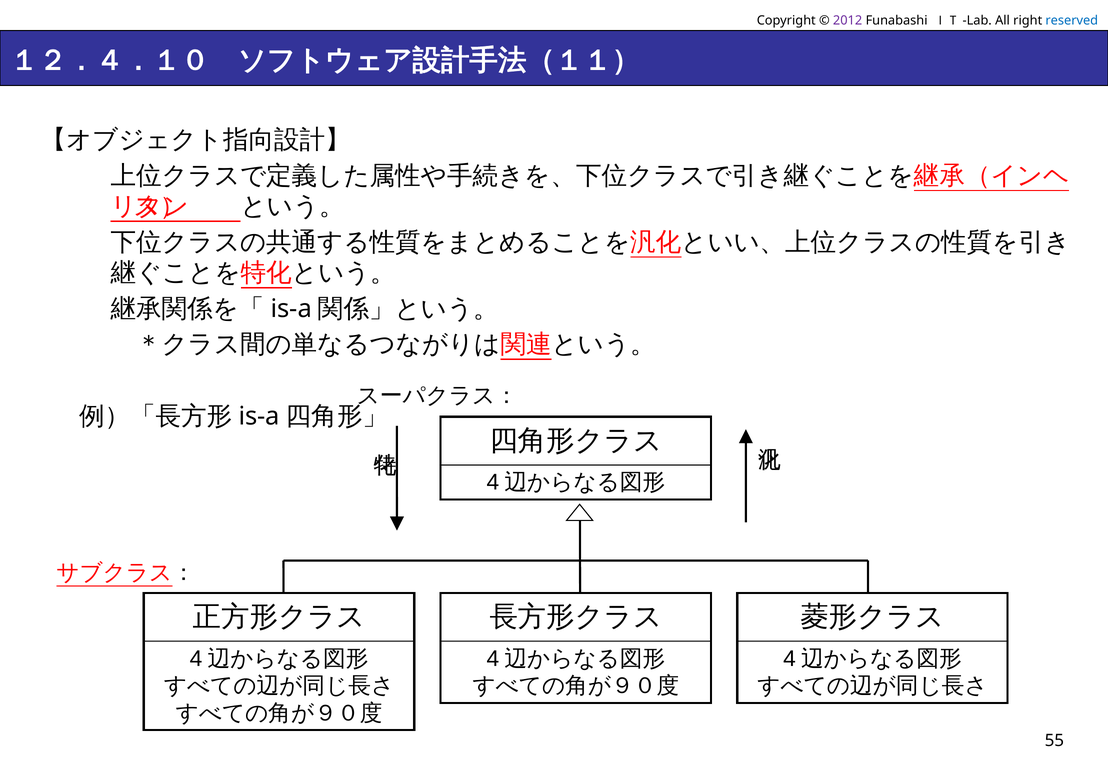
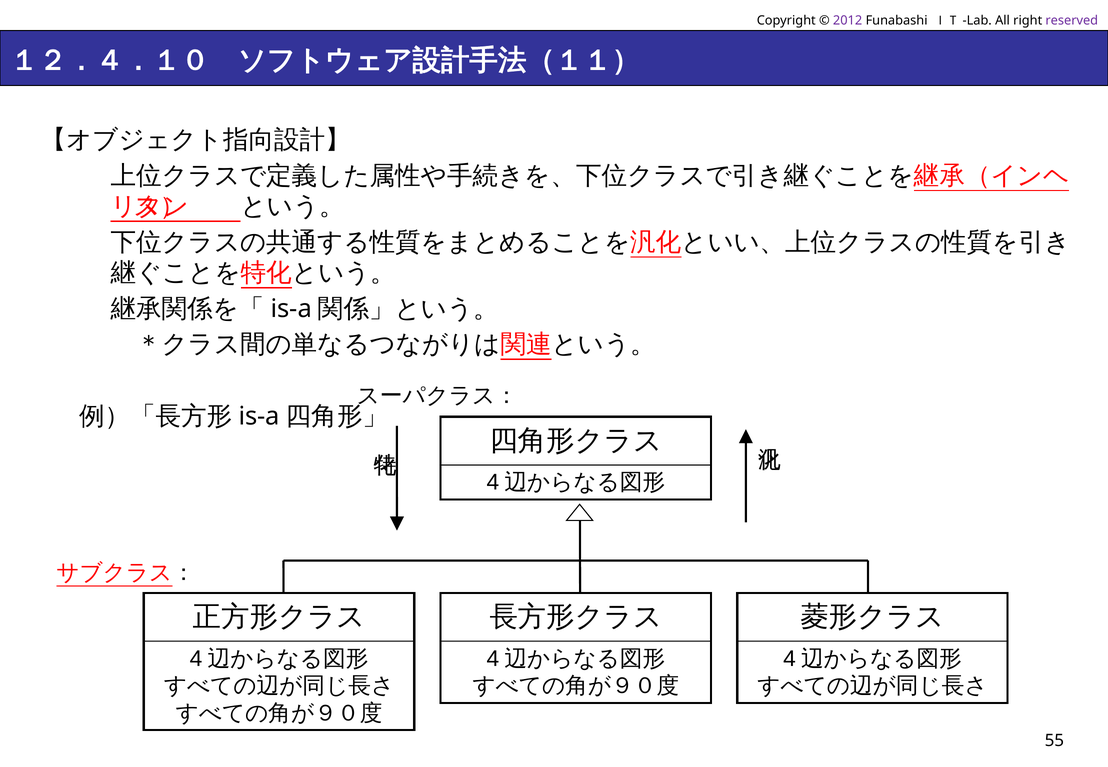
reserved colour: blue -> purple
